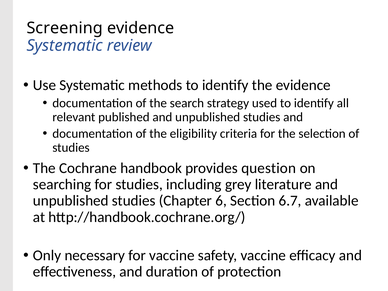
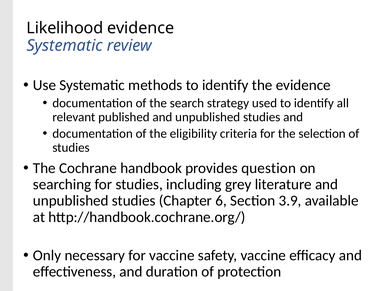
Screening: Screening -> Likelihood
6.7: 6.7 -> 3.9
